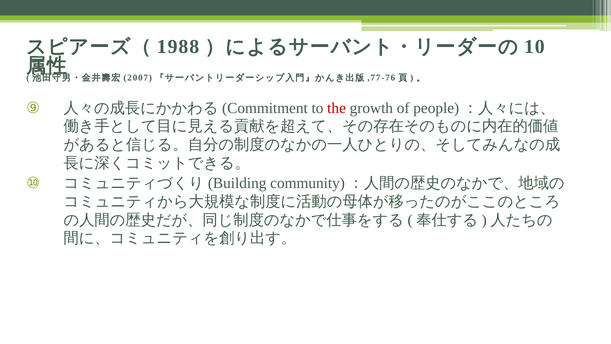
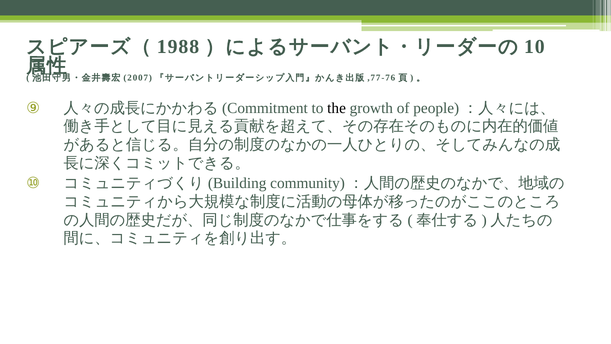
the colour: red -> black
